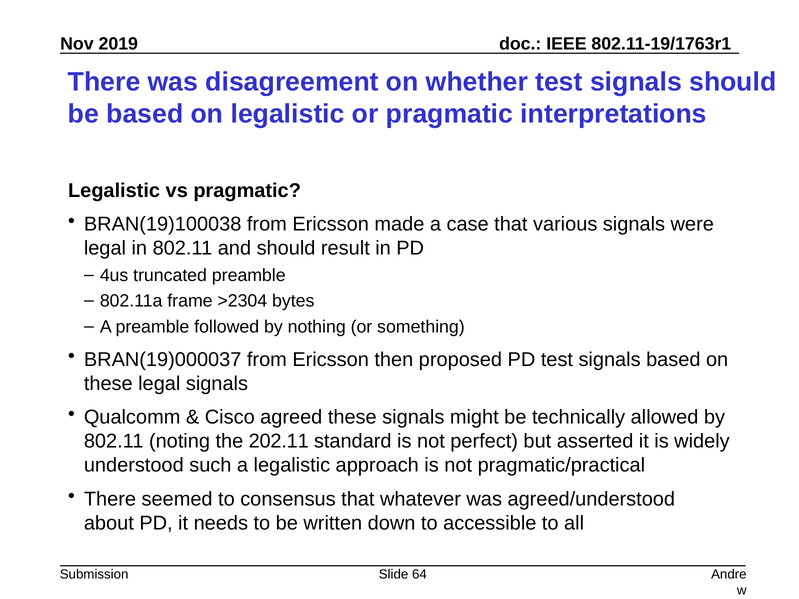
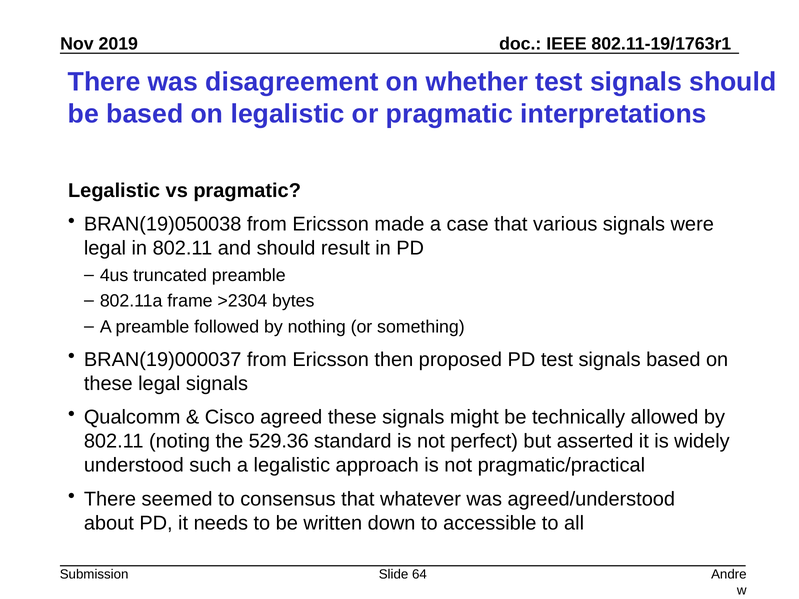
BRAN(19)100038: BRAN(19)100038 -> BRAN(19)050038
202.11: 202.11 -> 529.36
